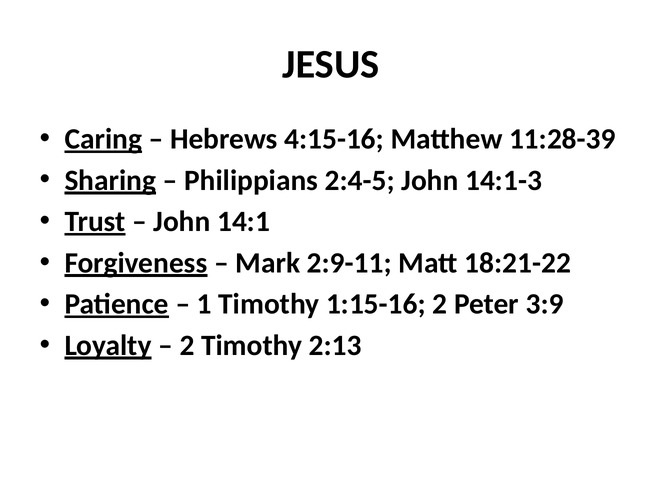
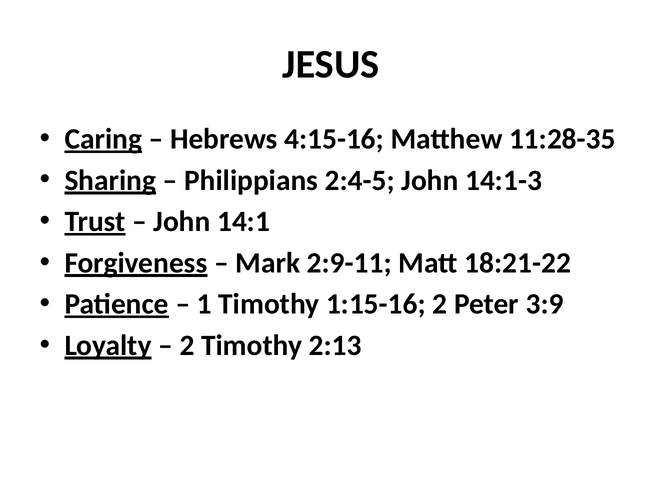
11:28-39: 11:28-39 -> 11:28-35
